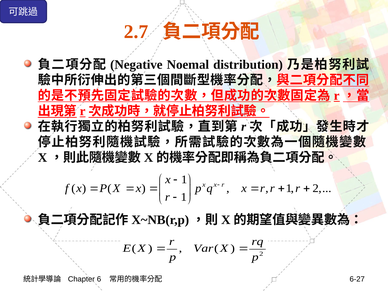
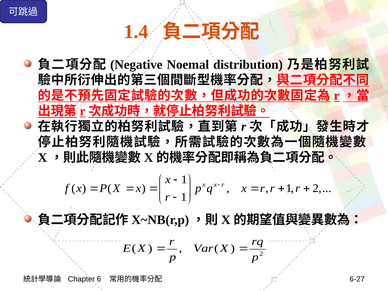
2.7: 2.7 -> 1.4
